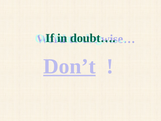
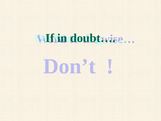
Don’t underline: present -> none
